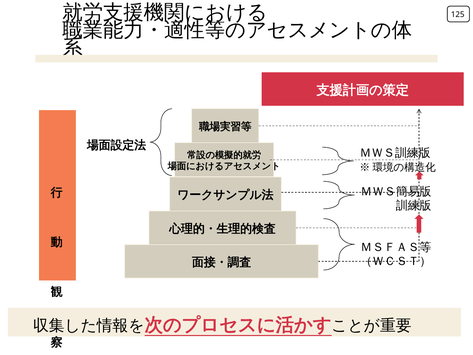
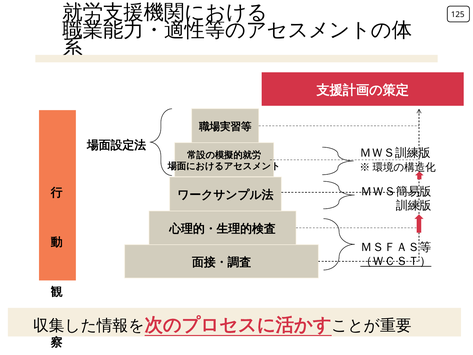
（ＷＣＳＴ） underline: none -> present
